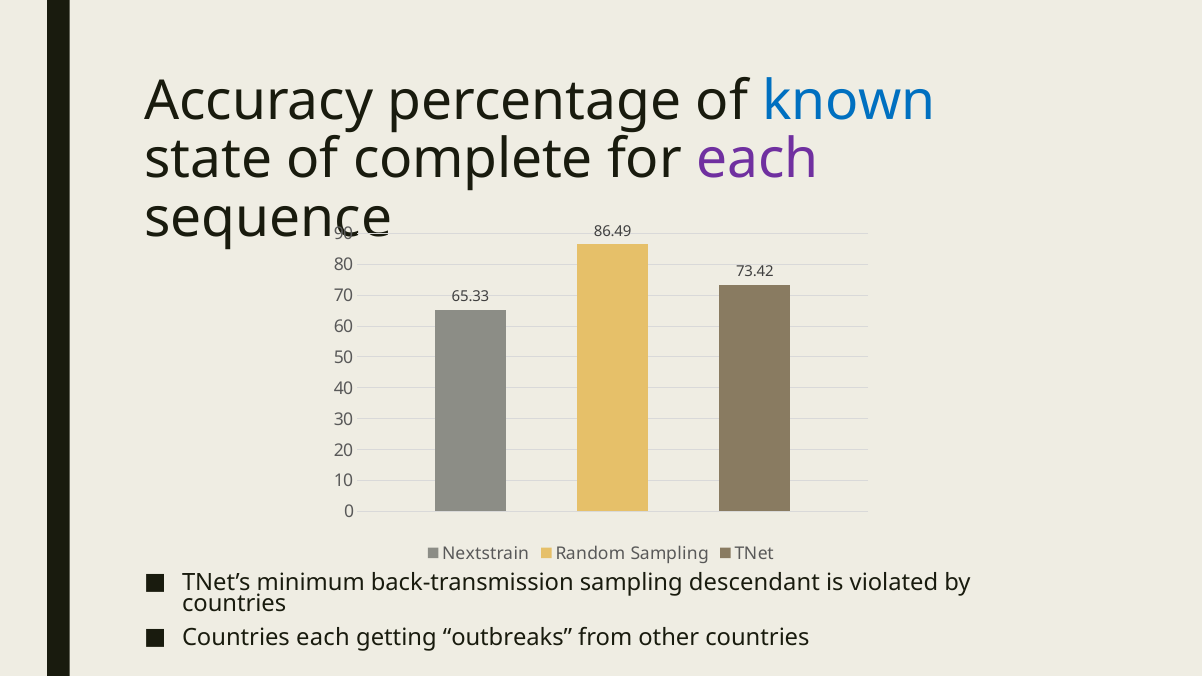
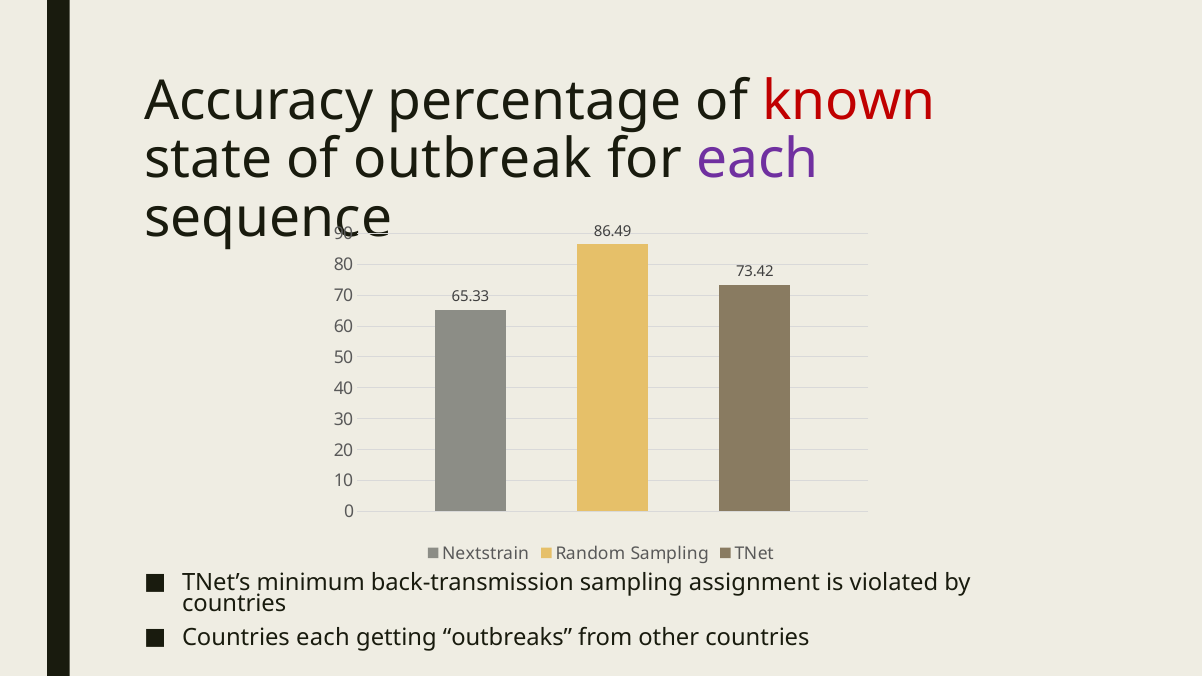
known colour: blue -> red
complete: complete -> outbreak
descendant: descendant -> assignment
